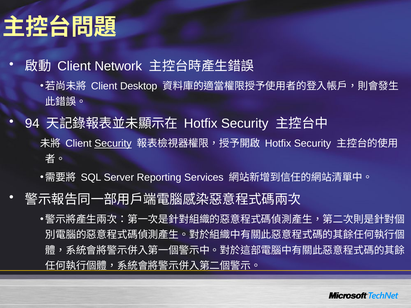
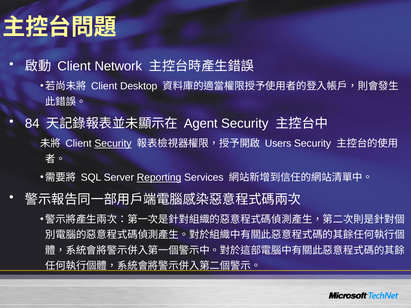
94: 94 -> 84
Hotfix at (201, 124): Hotfix -> Agent
Hotfix at (278, 144): Hotfix -> Users
Reporting underline: none -> present
